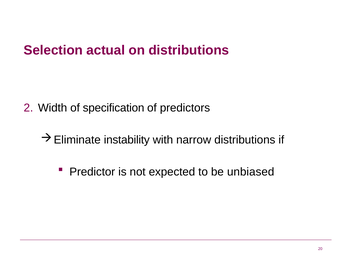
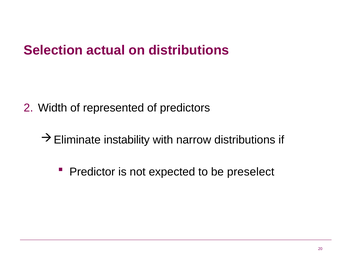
specification: specification -> represented
unbiased: unbiased -> preselect
